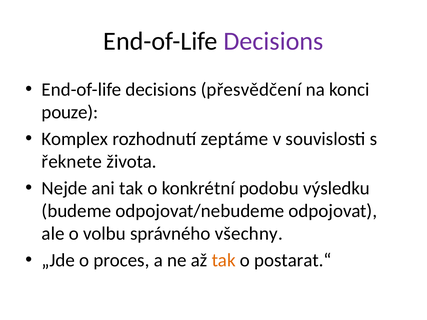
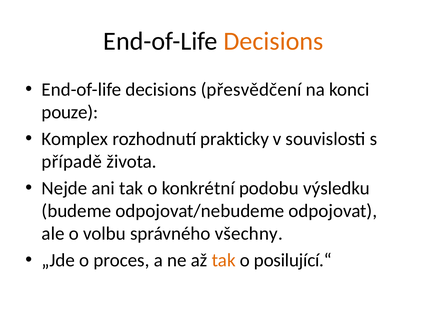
Decisions at (273, 41) colour: purple -> orange
zeptáme: zeptáme -> prakticky
řeknete: řeknete -> případě
postarat.“: postarat.“ -> posilující.“
